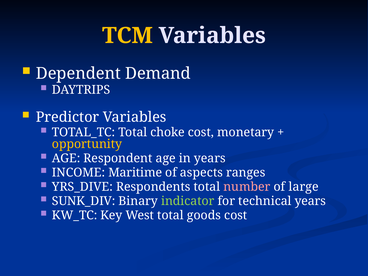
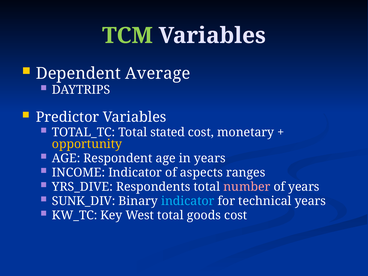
TCM colour: yellow -> light green
Demand: Demand -> Average
choke: choke -> stated
INCOME Maritime: Maritime -> Indicator
of large: large -> years
indicator at (188, 201) colour: light green -> light blue
